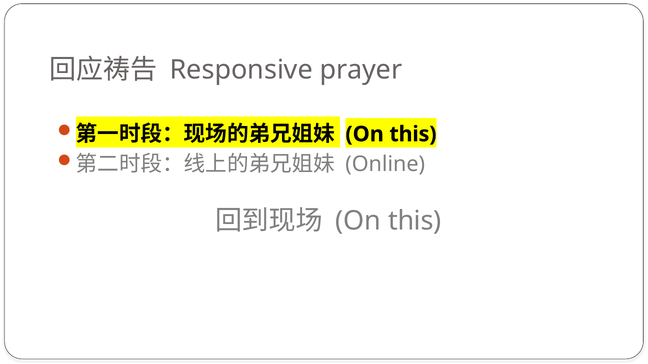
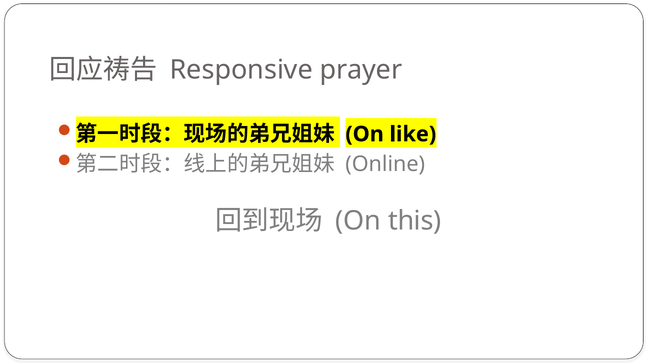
this at (413, 134): this -> like
